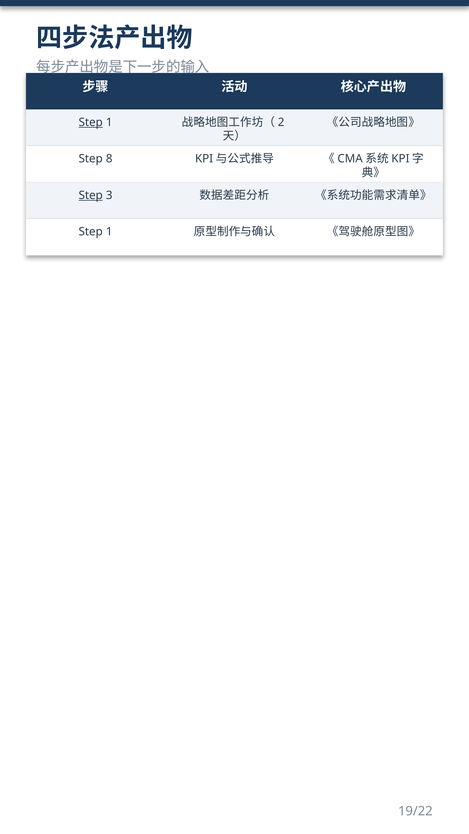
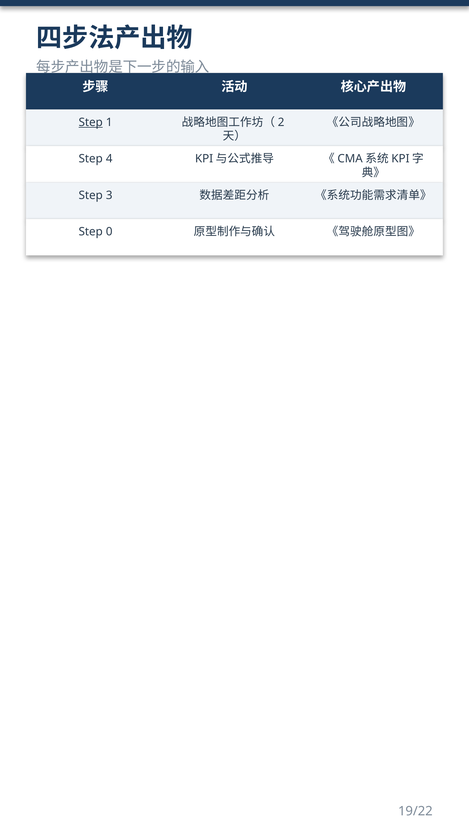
8: 8 -> 4
Step at (91, 195) underline: present -> none
1 at (109, 232): 1 -> 0
